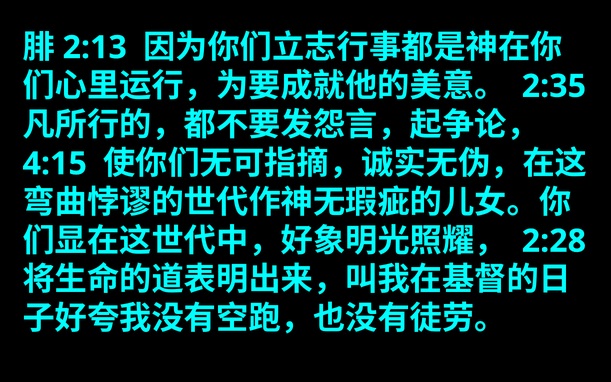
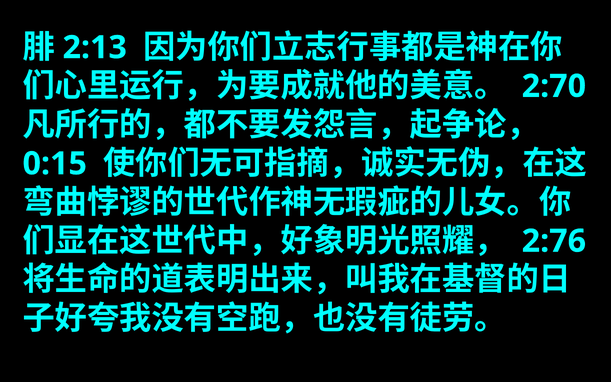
2:35: 2:35 -> 2:70
4:15: 4:15 -> 0:15
2:28: 2:28 -> 2:76
